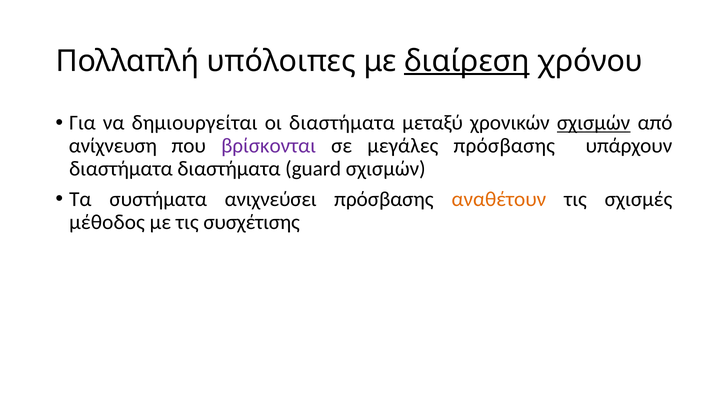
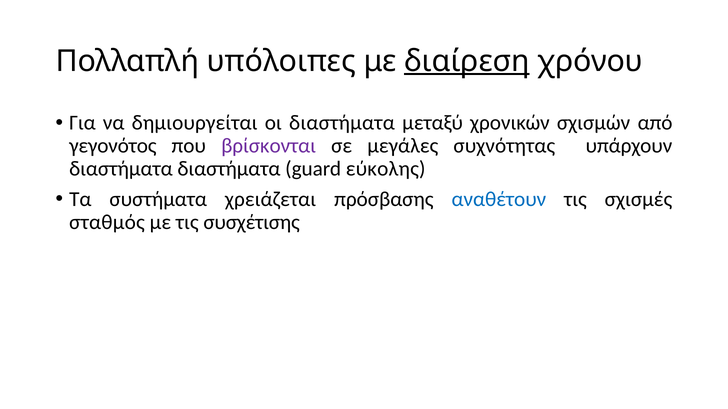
σχισμών at (594, 123) underline: present -> none
ανίχνευση: ανίχνευση -> γεγονότος
μεγάλες πρόσβασης: πρόσβασης -> συχνότητας
guard σχισμών: σχισμών -> εύκολης
ανιχνεύσει: ανιχνεύσει -> χρειάζεται
αναθέτουν colour: orange -> blue
μέθοδος: μέθοδος -> σταθμός
